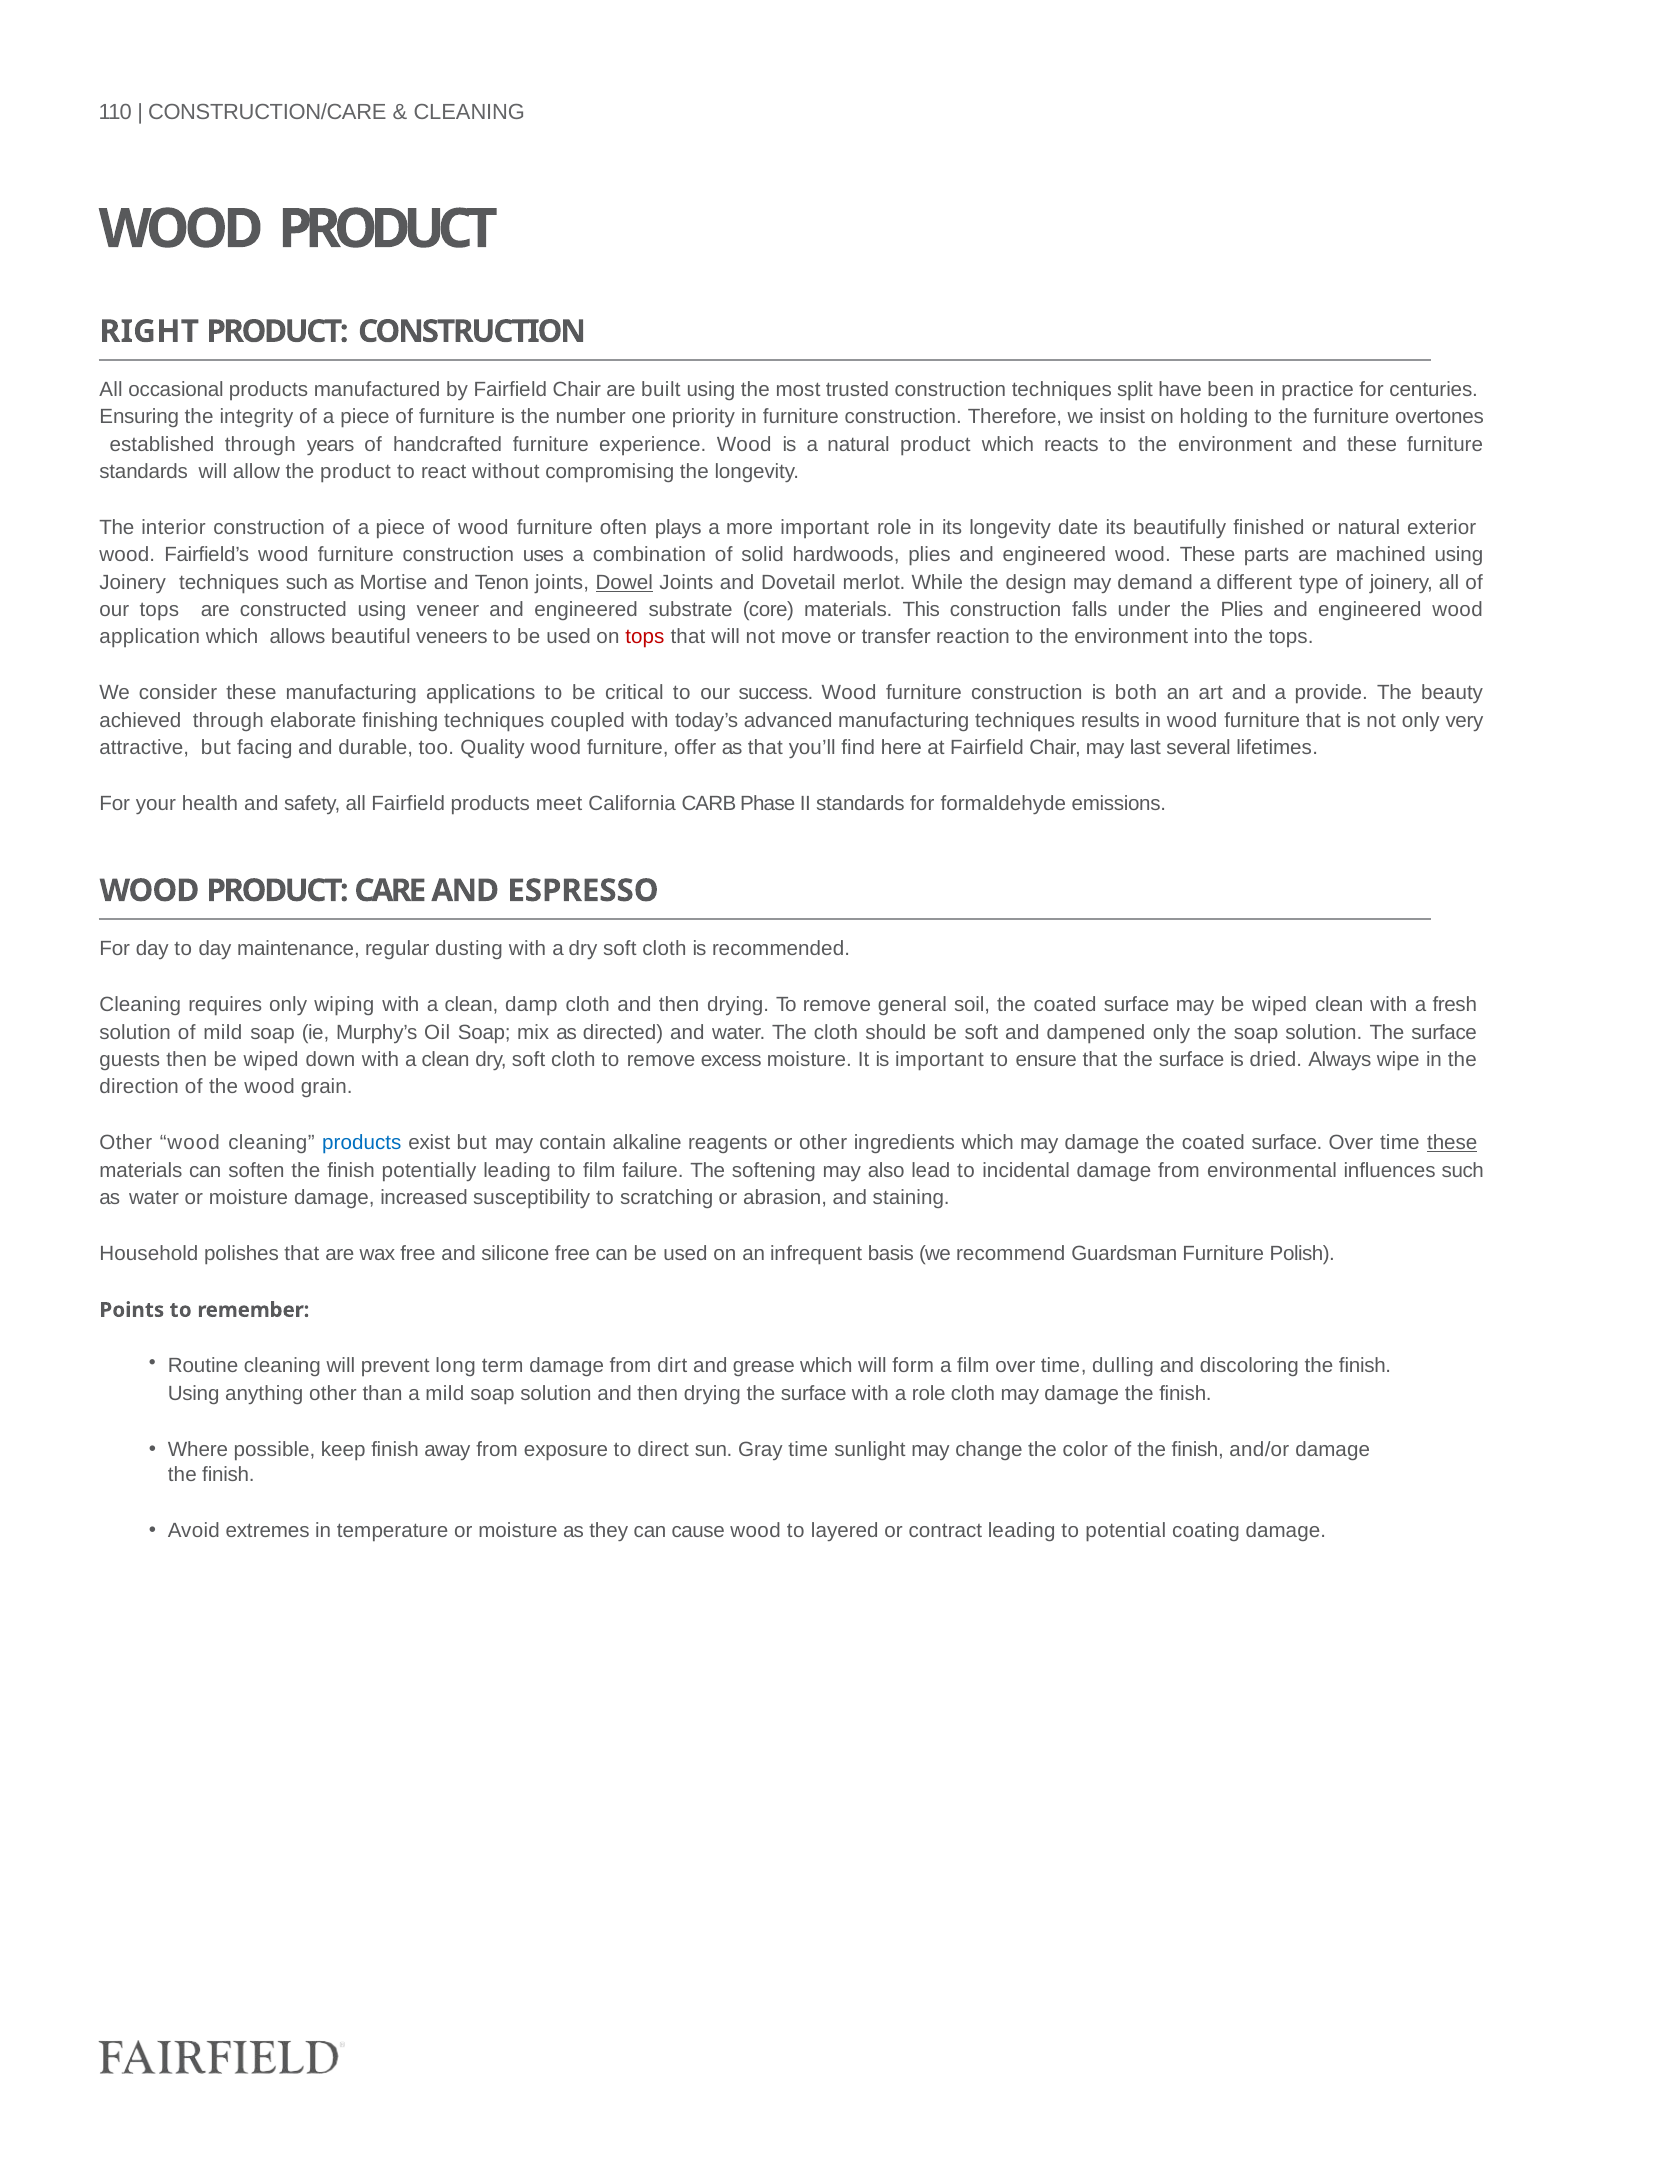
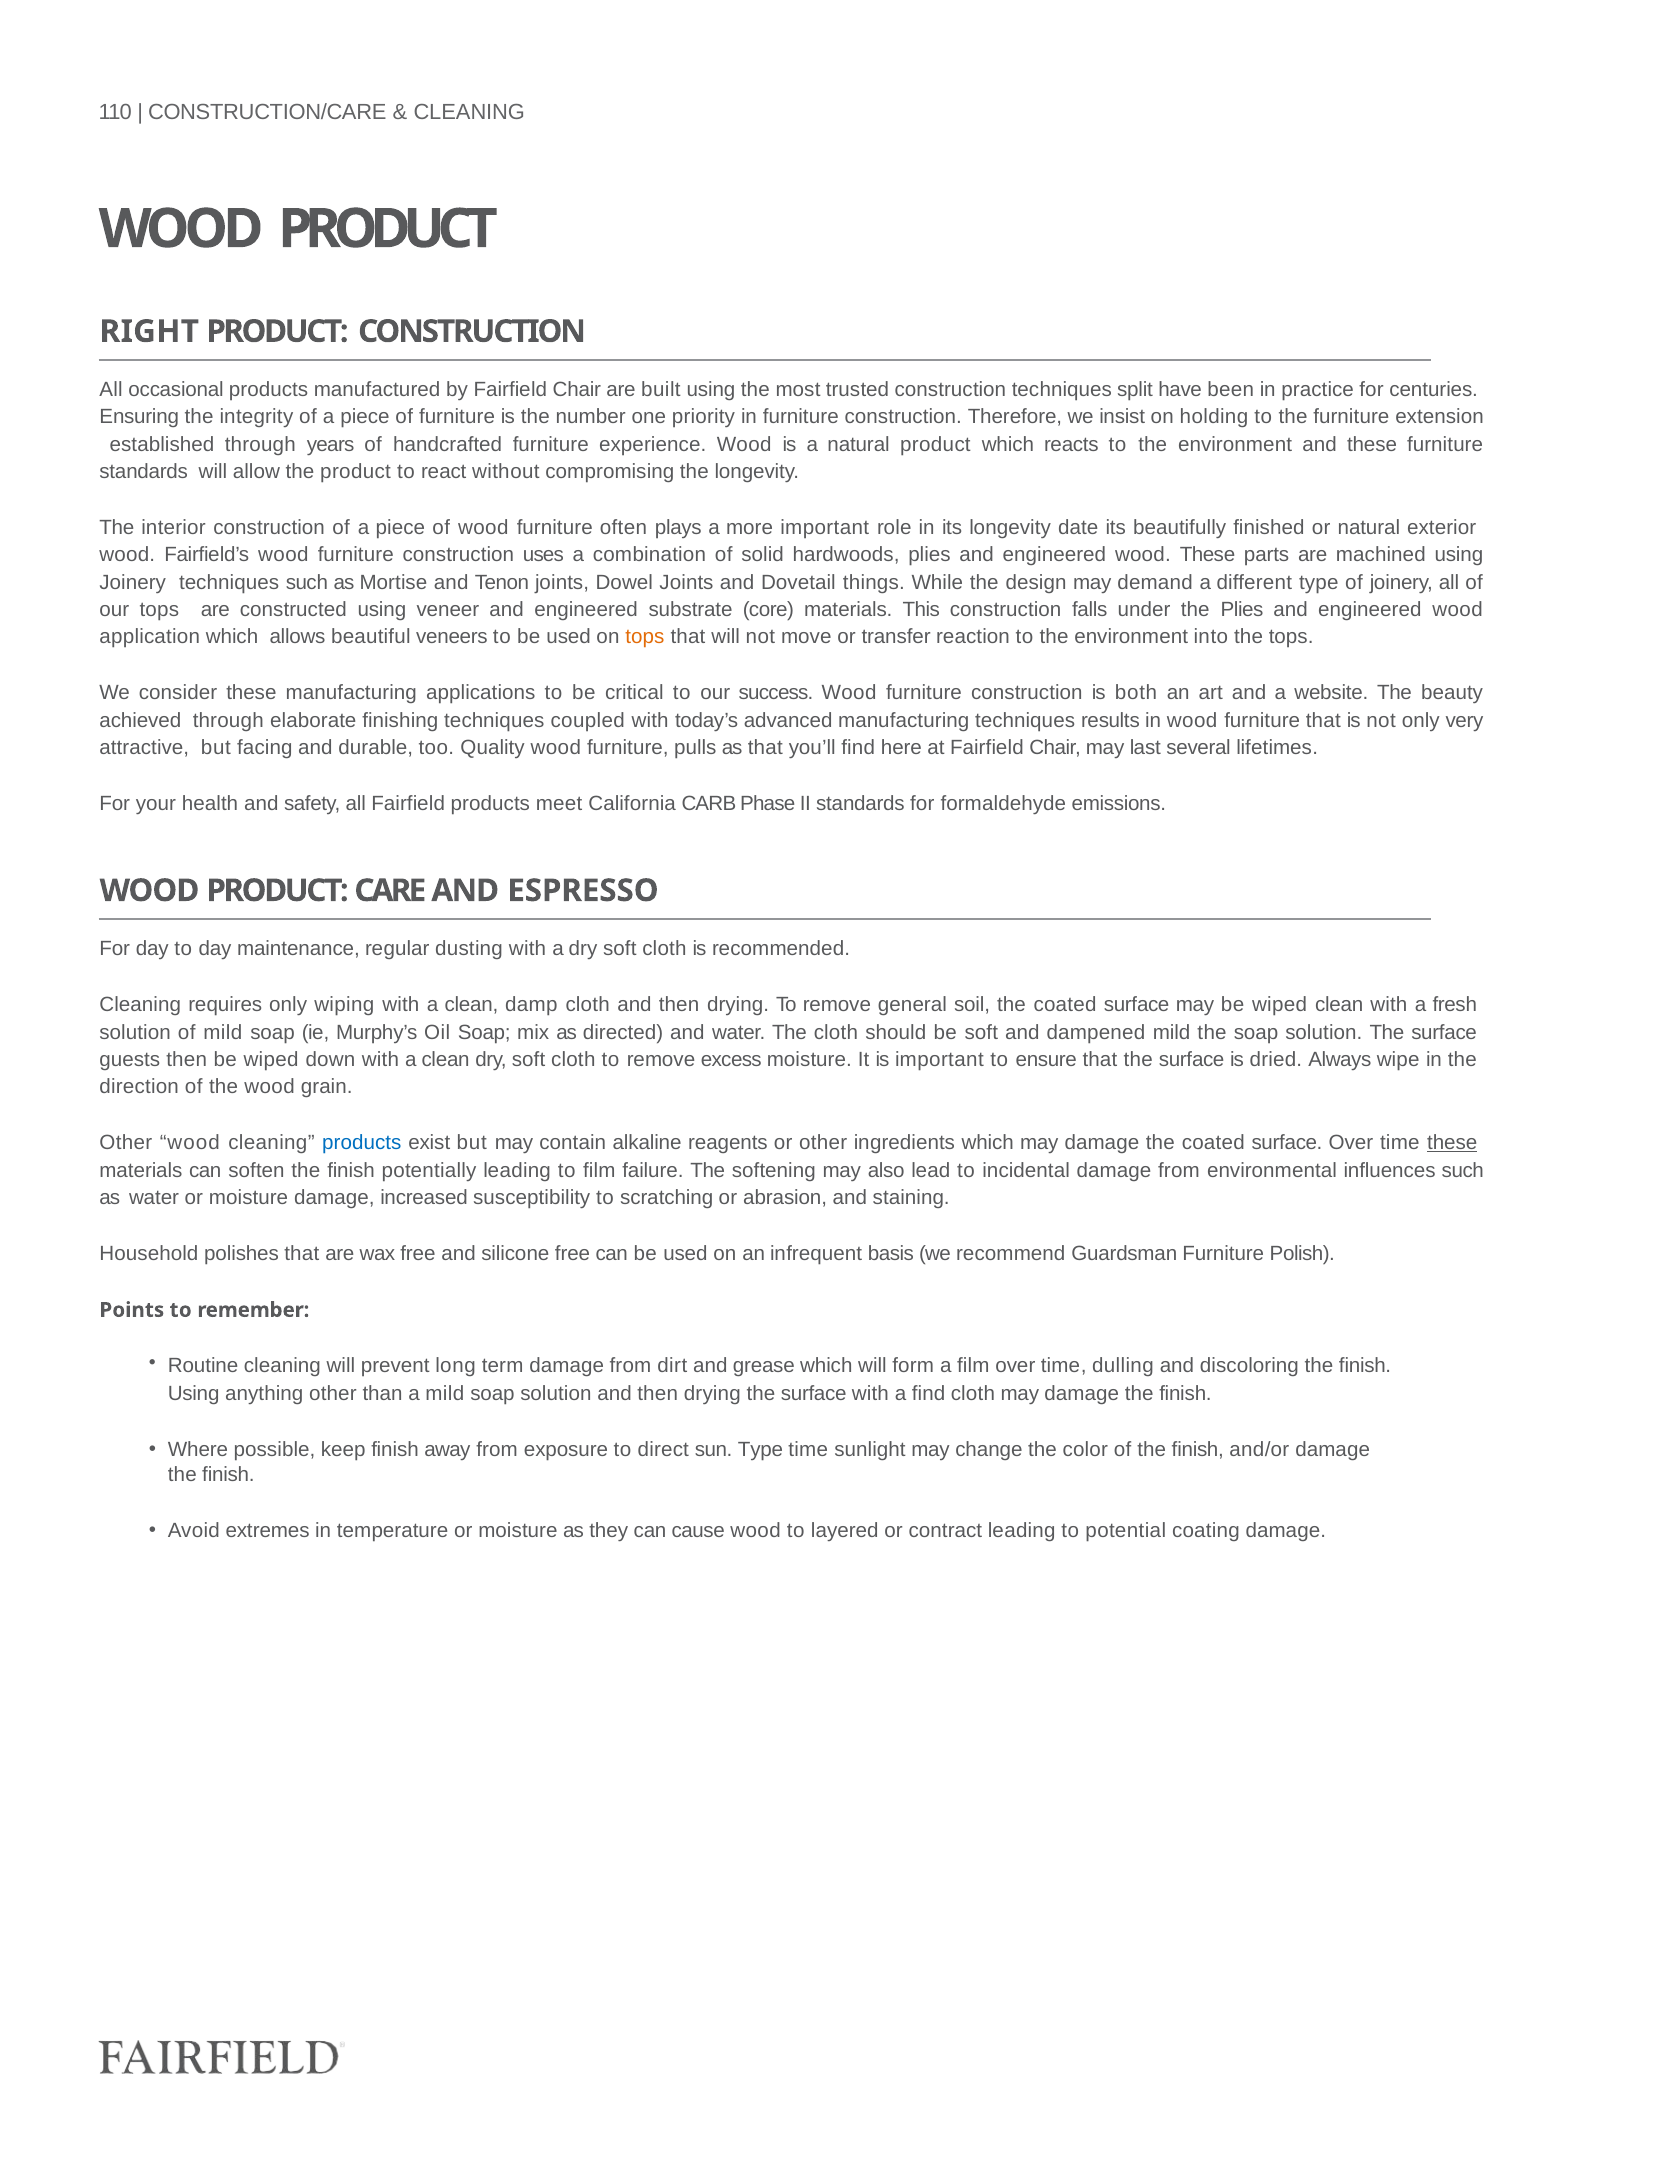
overtones: overtones -> extension
Dowel underline: present -> none
merlot: merlot -> things
tops at (645, 637) colour: red -> orange
provide: provide -> website
offer: offer -> pulls
dampened only: only -> mild
a role: role -> find
sun Gray: Gray -> Type
